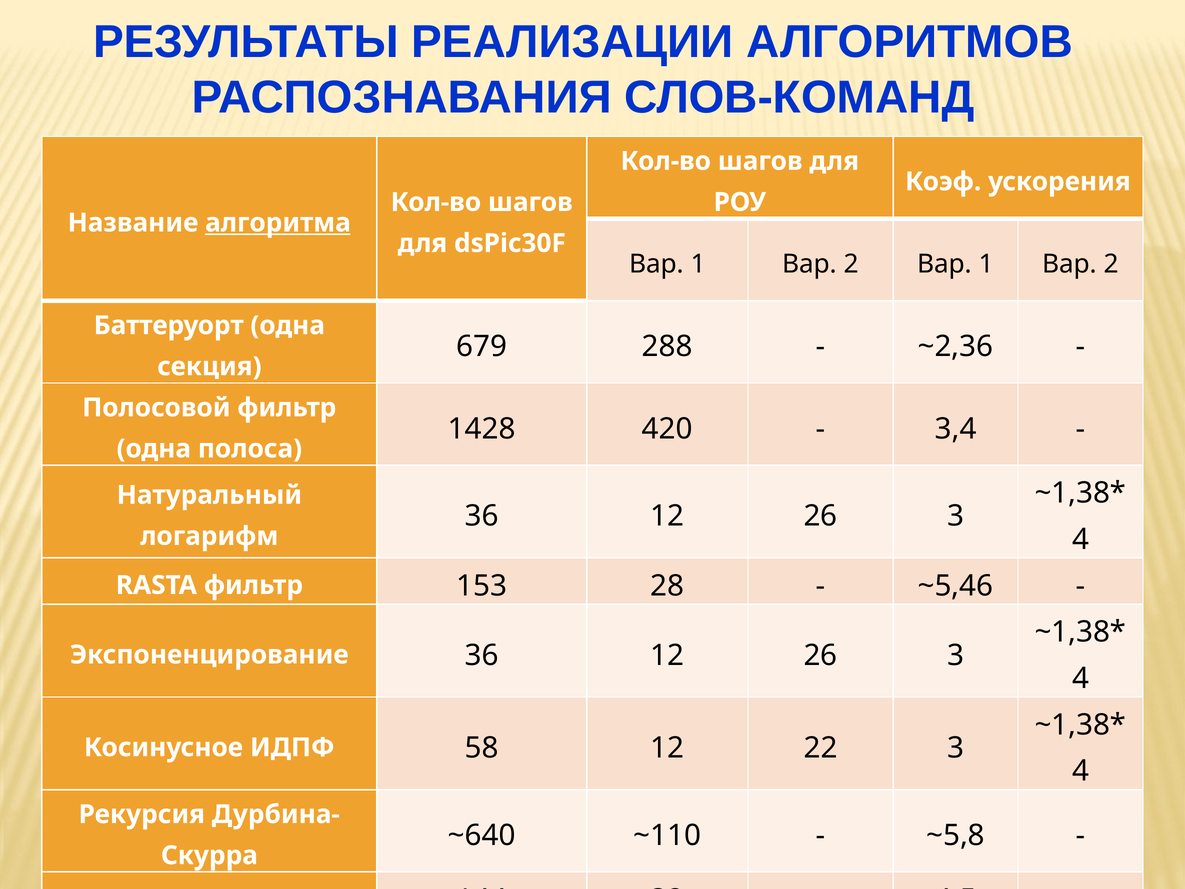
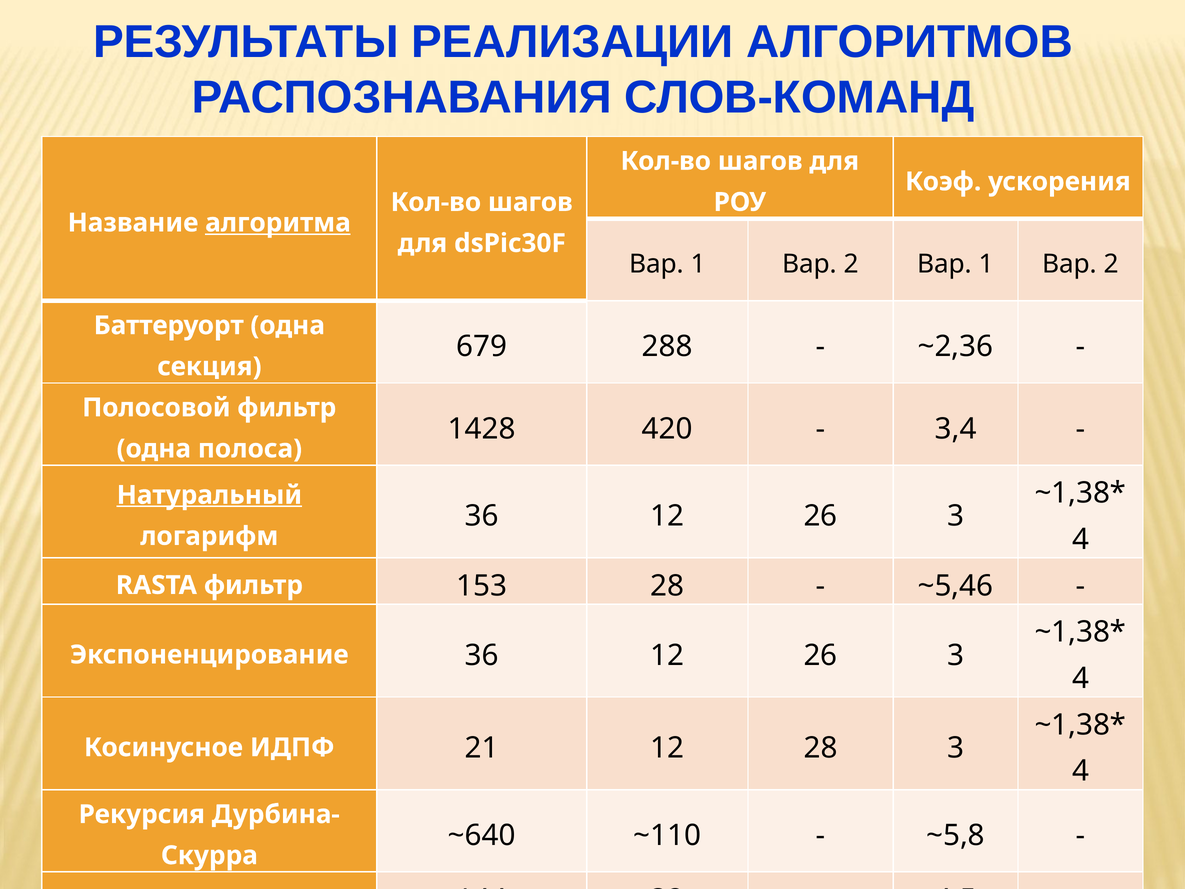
Натуральный underline: none -> present
ИДПФ 58: 58 -> 21
12 22: 22 -> 28
